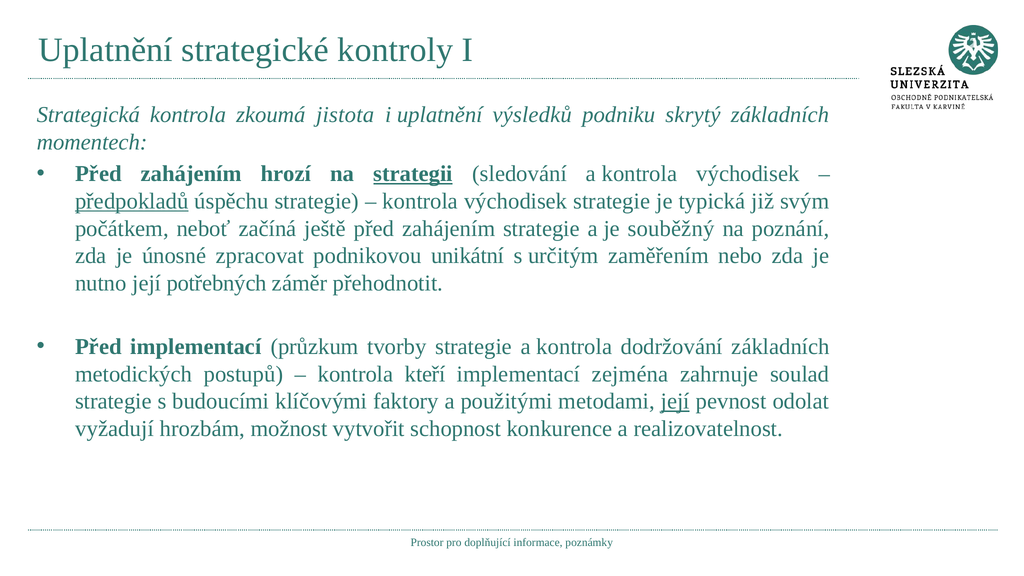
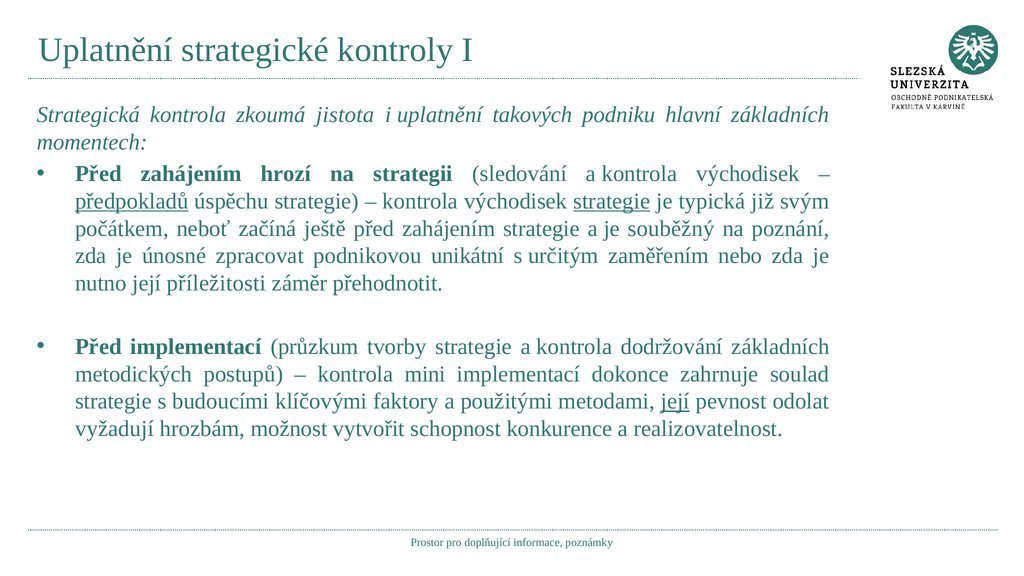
výsledků: výsledků -> takových
skrytý: skrytý -> hlavní
strategii underline: present -> none
strategie at (612, 201) underline: none -> present
potřebných: potřebných -> příležitosti
kteří: kteří -> mini
zejména: zejména -> dokonce
